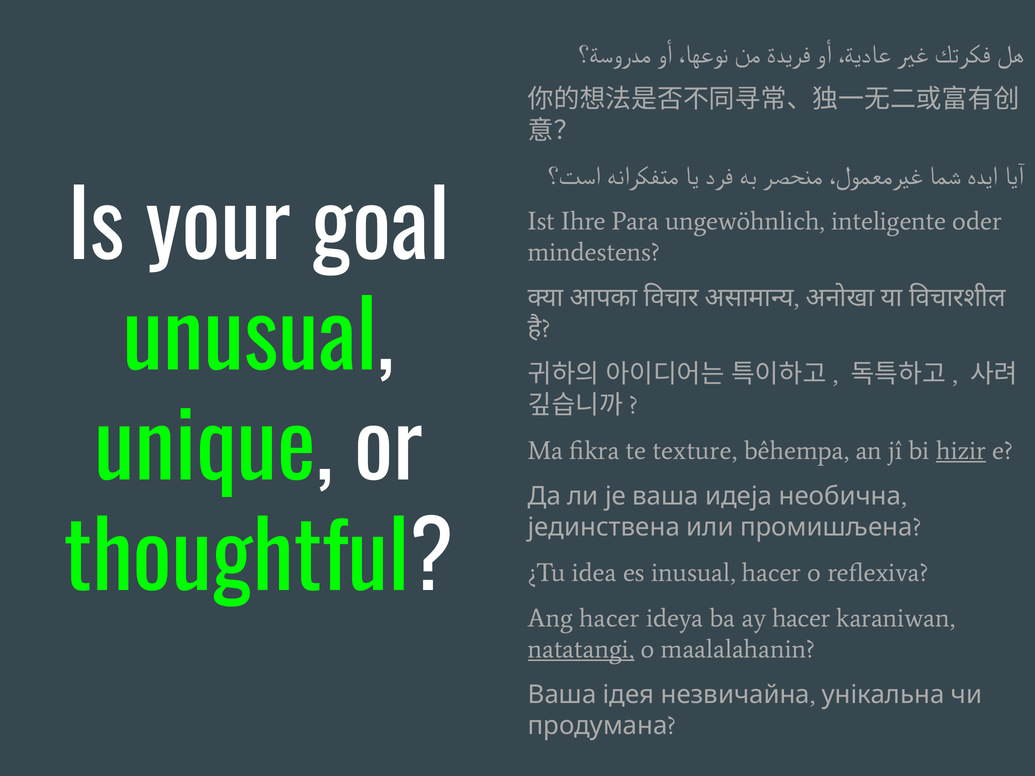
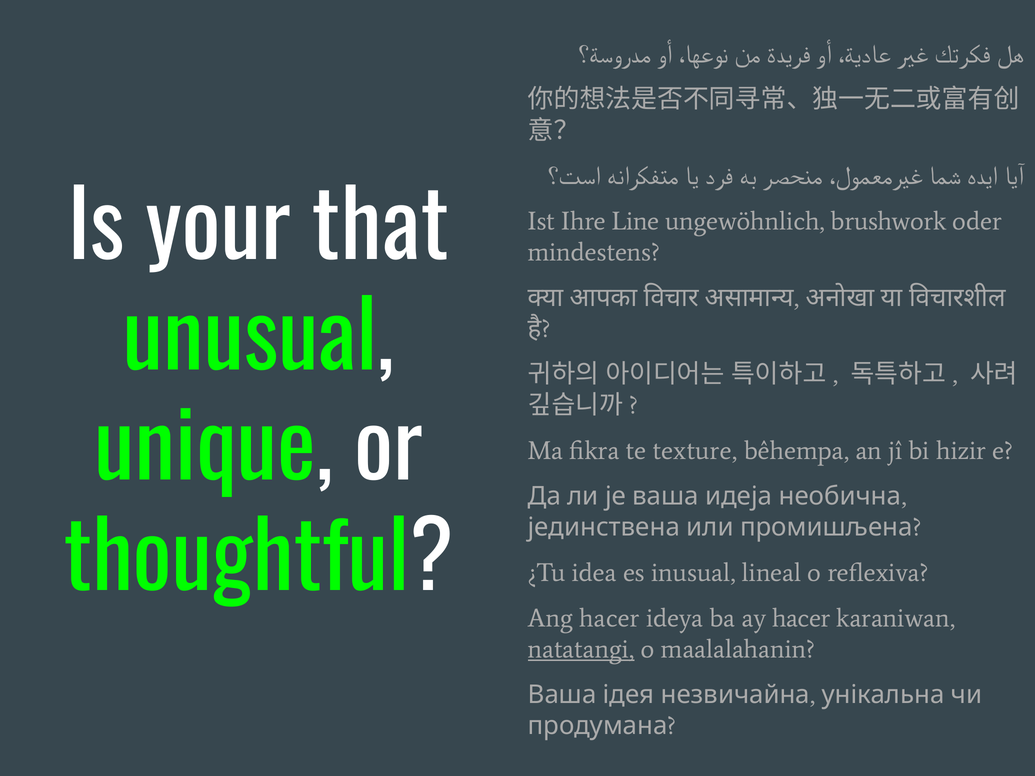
goal: goal -> that
Para: Para -> Line
inteligente: inteligente -> brushwork
hizir underline: present -> none
inusual hacer: hacer -> lineal
